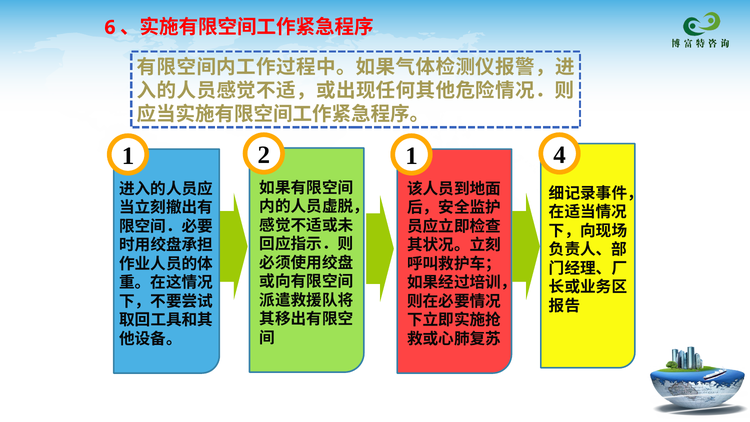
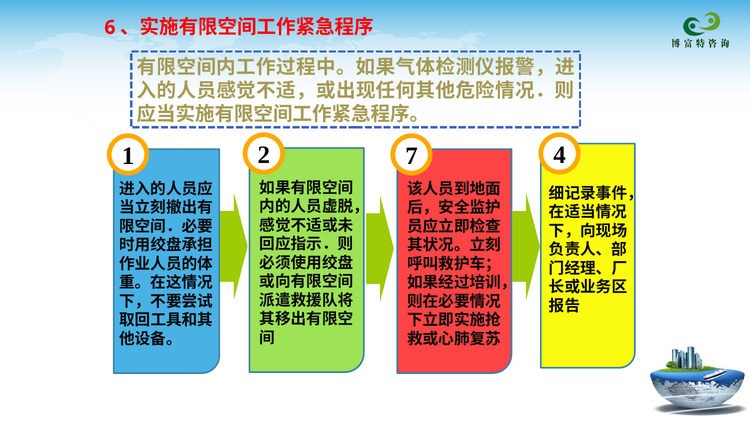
2 1: 1 -> 7
